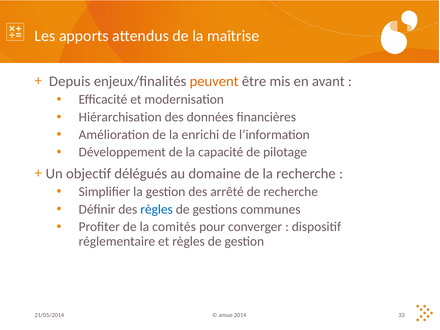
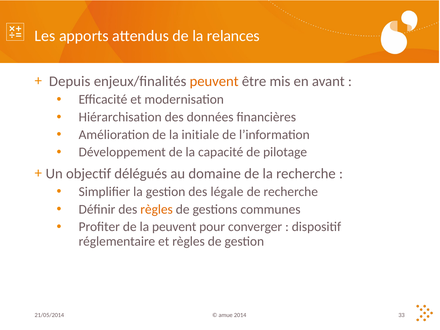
maîtrise: maîtrise -> relances
enrichi: enrichi -> initiale
arrêté: arrêté -> légale
règles at (157, 209) colour: blue -> orange
la comités: comités -> peuvent
